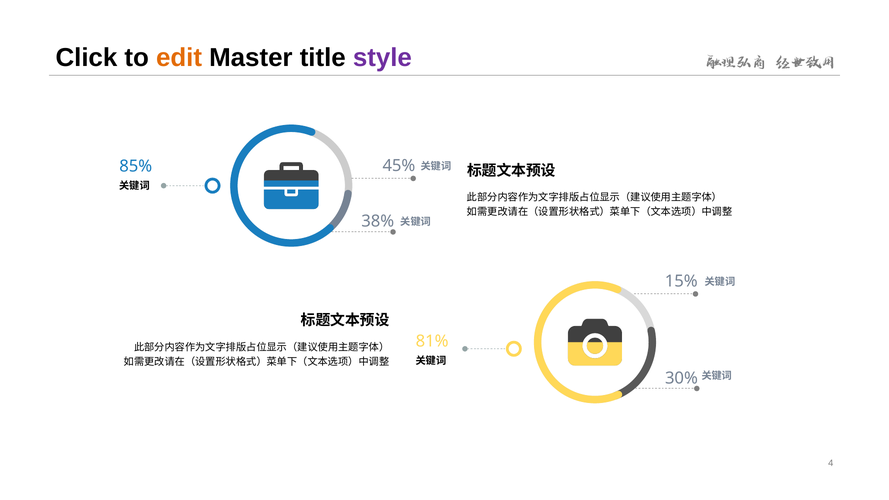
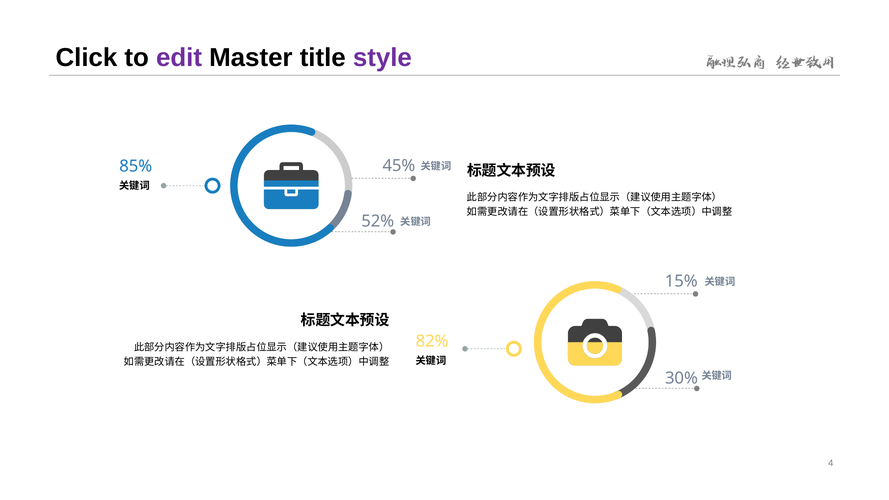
edit colour: orange -> purple
38%: 38% -> 52%
81%: 81% -> 82%
